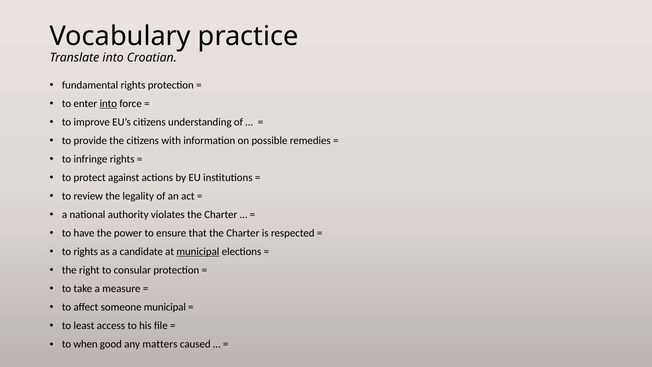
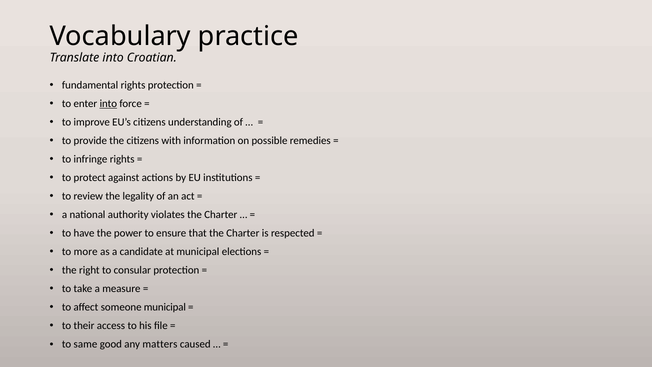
to rights: rights -> more
municipal at (198, 252) underline: present -> none
least: least -> their
when: when -> same
